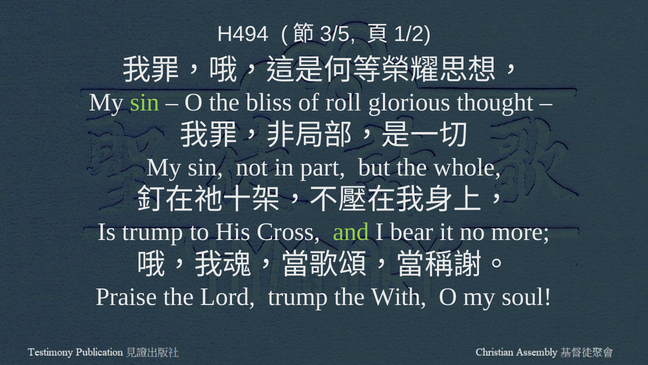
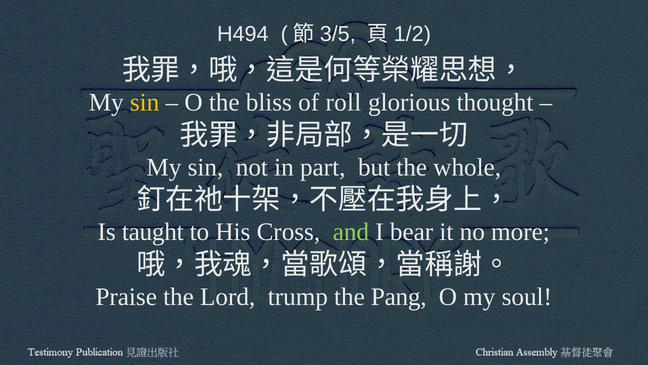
sin at (145, 102) colour: light green -> yellow
Is trump: trump -> taught
With: With -> Pang
